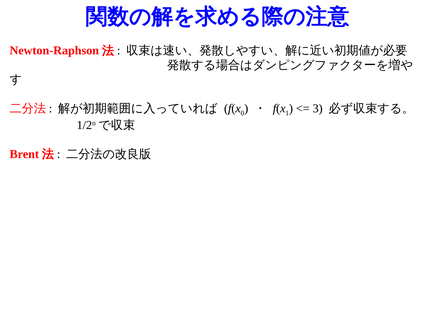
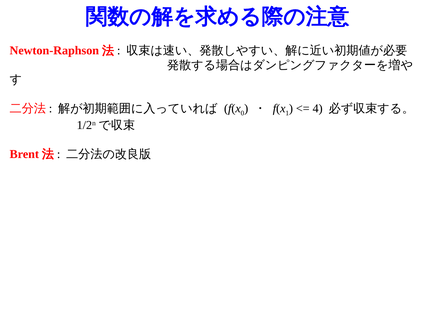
3: 3 -> 4
